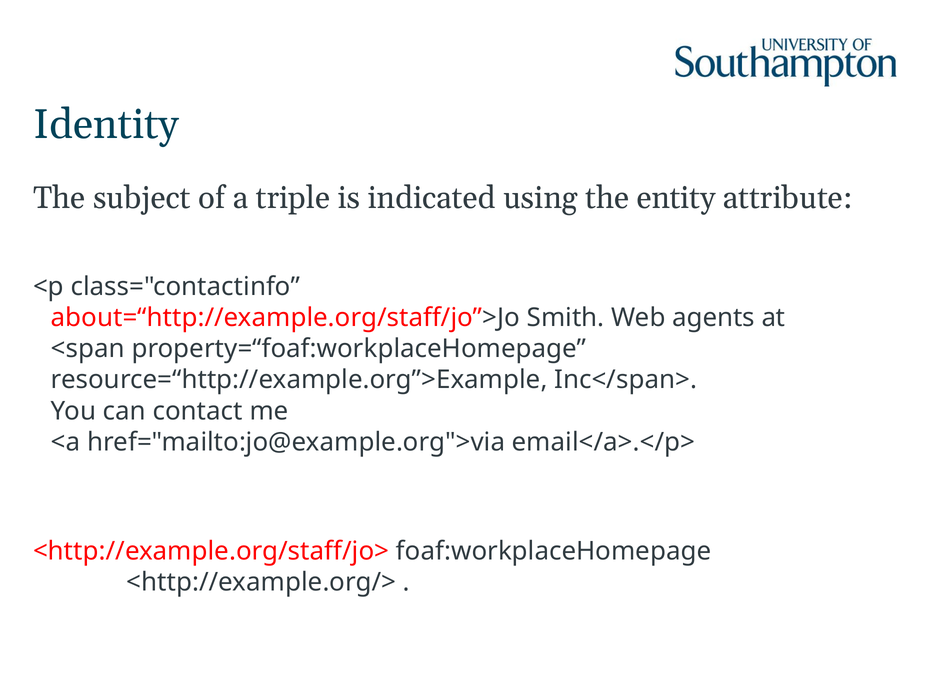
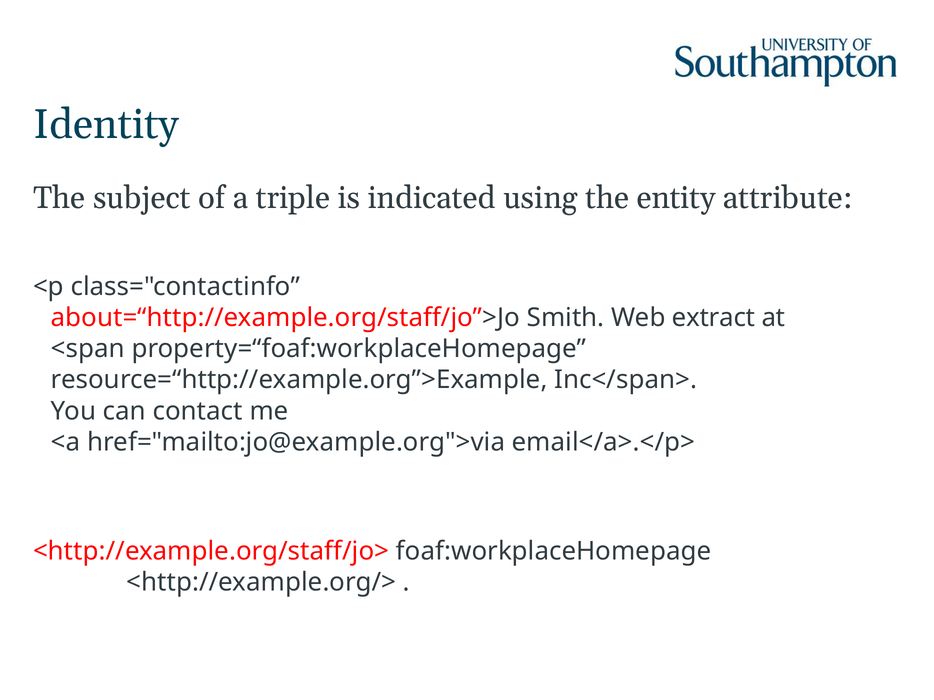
agents: agents -> extract
